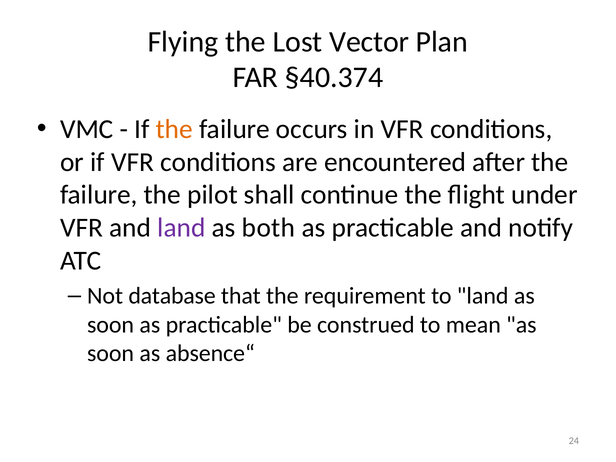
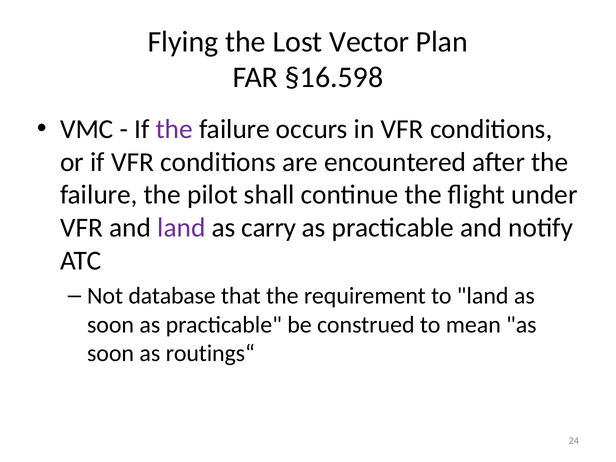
§40.374: §40.374 -> §16.598
the at (174, 129) colour: orange -> purple
both: both -> carry
absence“: absence“ -> routings“
